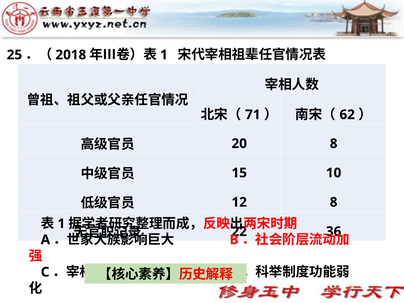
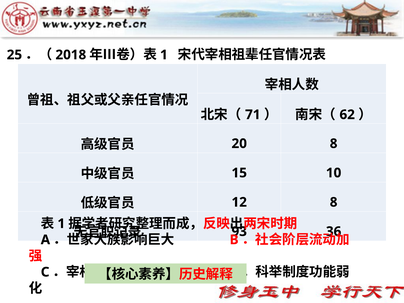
22: 22 -> 93
